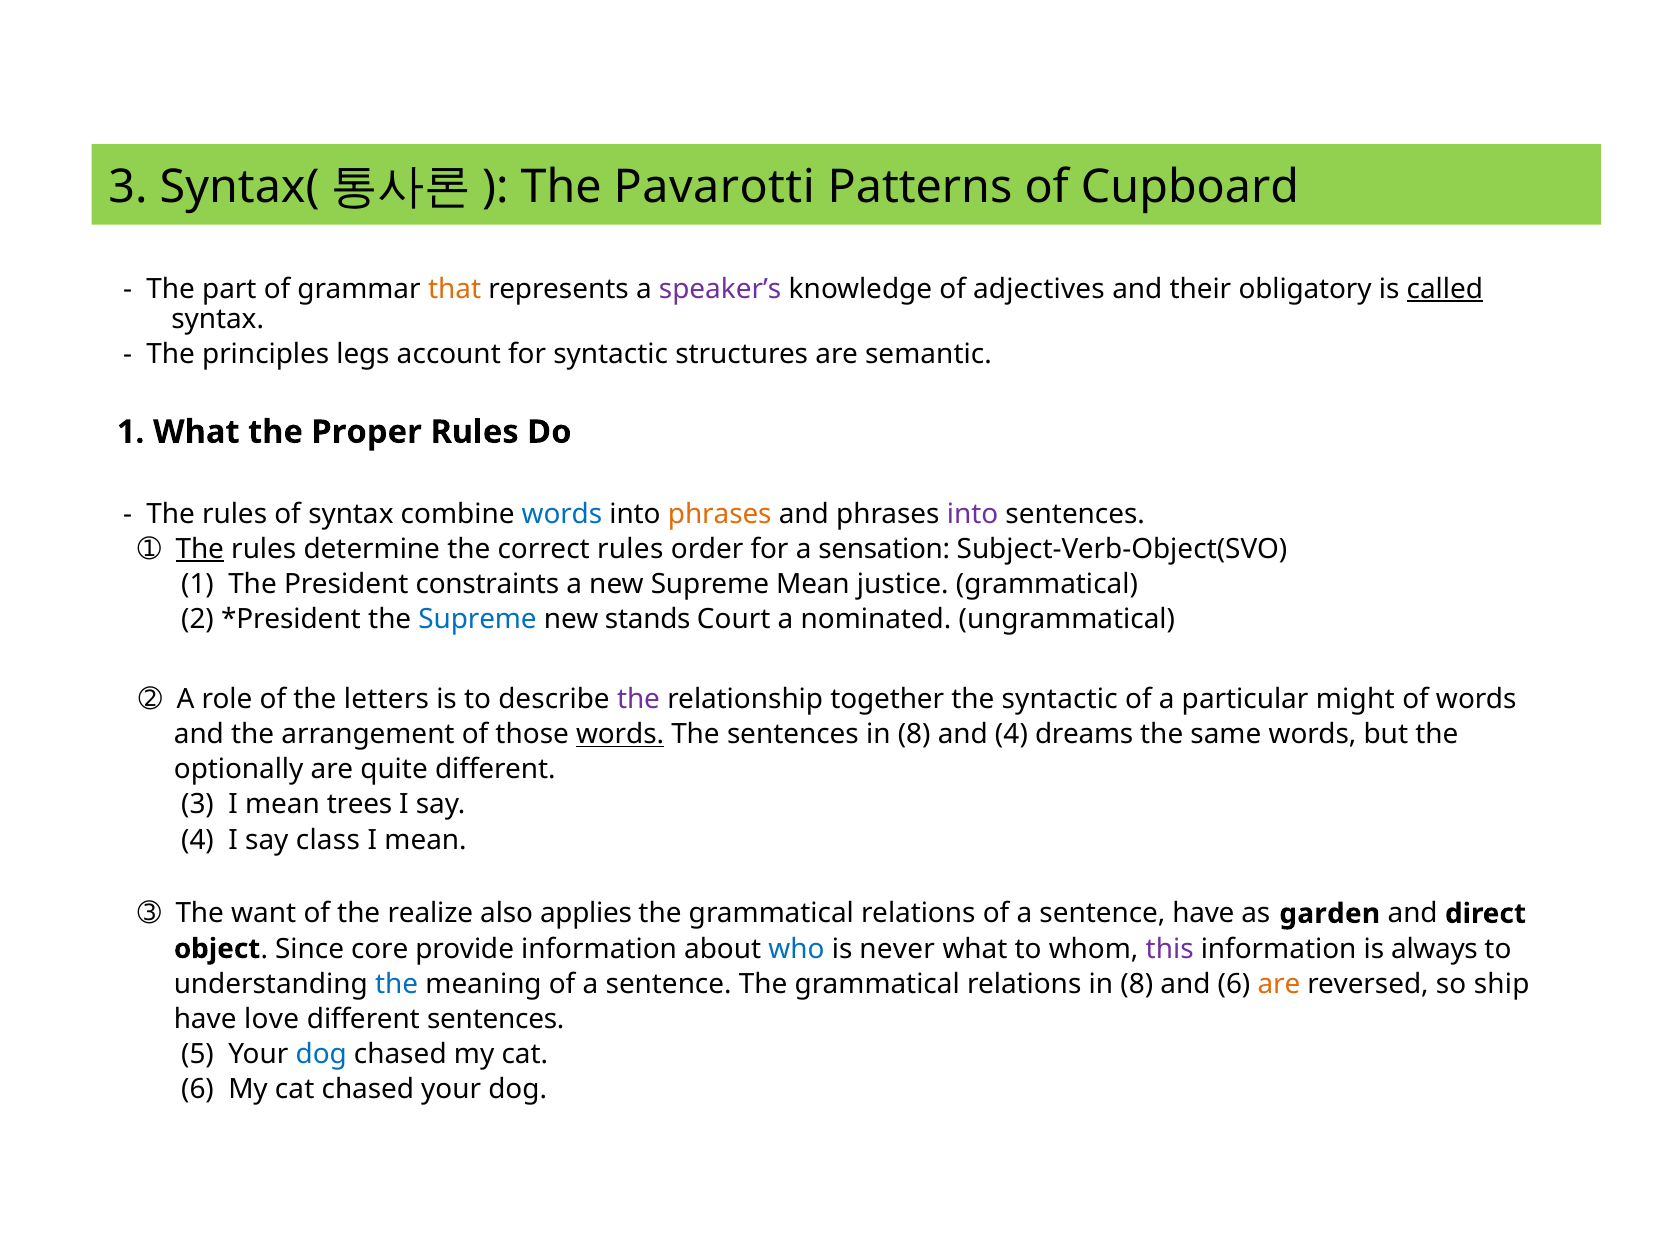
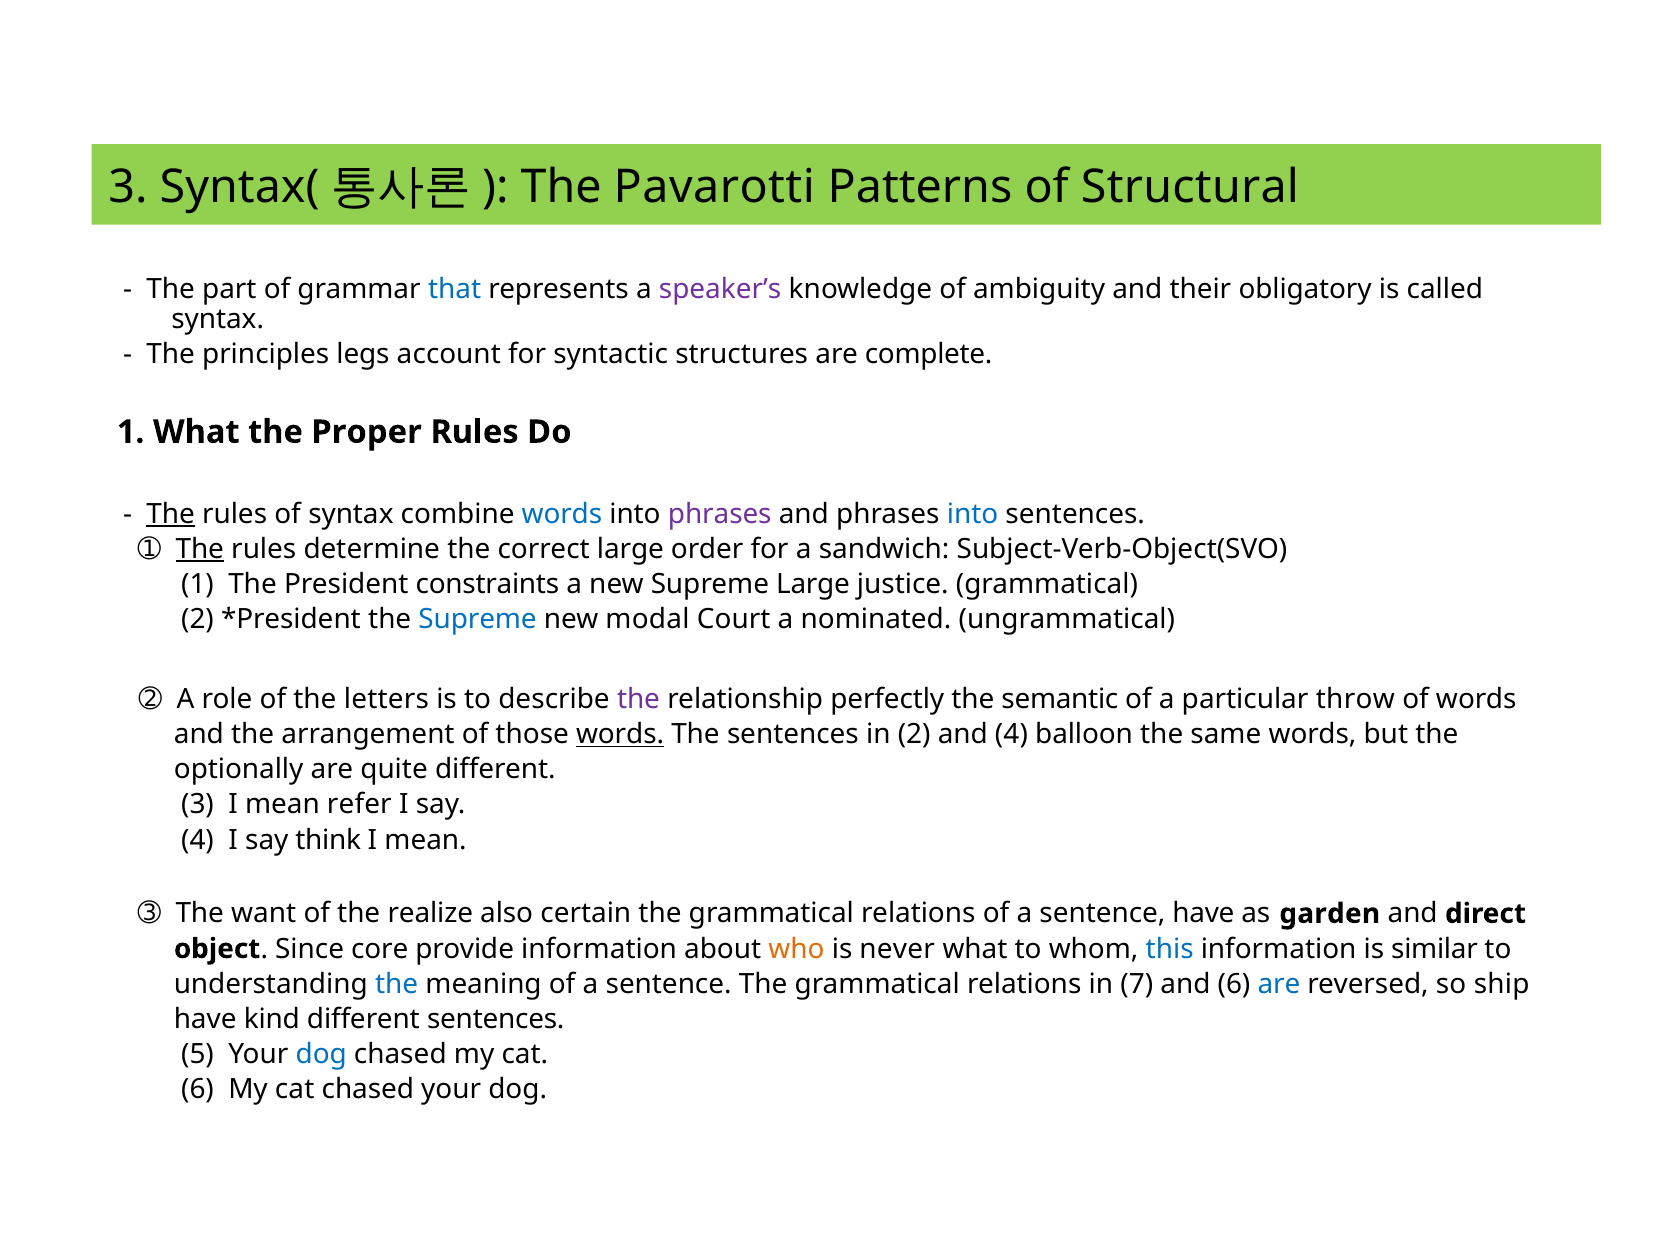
Cupboard: Cupboard -> Structural
that colour: orange -> blue
adjectives: adjectives -> ambiguity
called underline: present -> none
semantic: semantic -> complete
The at (171, 514) underline: none -> present
phrases at (720, 514) colour: orange -> purple
into at (973, 514) colour: purple -> blue
correct rules: rules -> large
sensation: sensation -> sandwich
Supreme Mean: Mean -> Large
stands: stands -> modal
together: together -> perfectly
the syntactic: syntactic -> semantic
might: might -> throw
sentences in 8: 8 -> 2
dreams: dreams -> balloon
trees: trees -> refer
class: class -> think
applies: applies -> certain
who colour: blue -> orange
this colour: purple -> blue
always: always -> similar
relations in 8: 8 -> 7
are at (1279, 985) colour: orange -> blue
love: love -> kind
